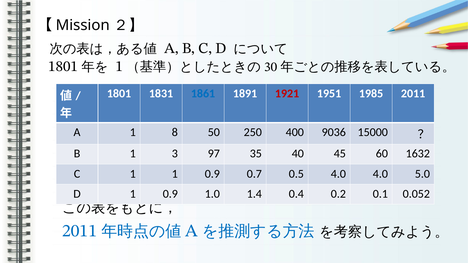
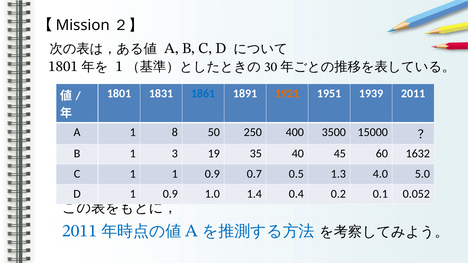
1921 colour: red -> orange
1985: 1985 -> 1939
9036: 9036 -> 3500
97: 97 -> 19
0.5 4.0: 4.0 -> 1.3
